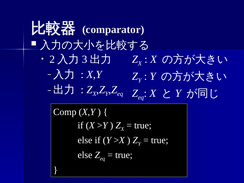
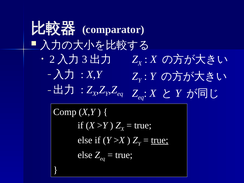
true at (160, 140) underline: none -> present
